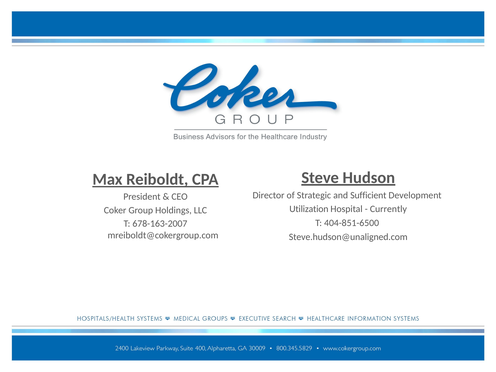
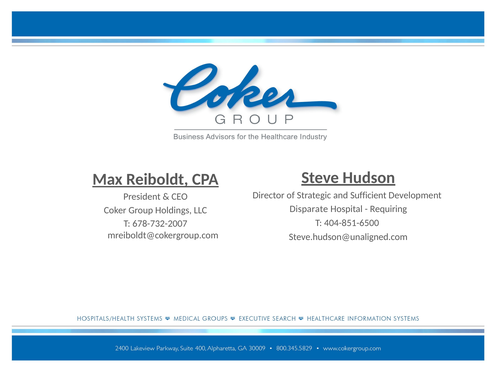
Utilization: Utilization -> Disparate
Currently: Currently -> Requiring
678-163-2007: 678-163-2007 -> 678-732-2007
